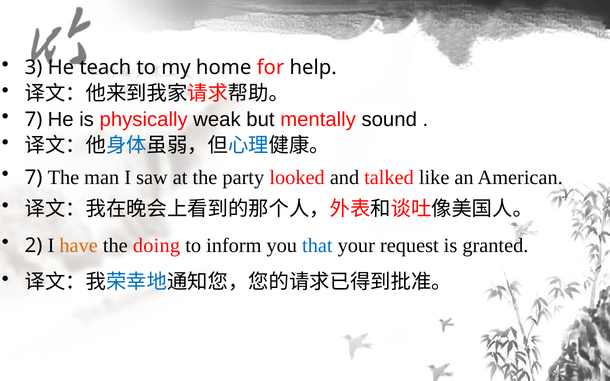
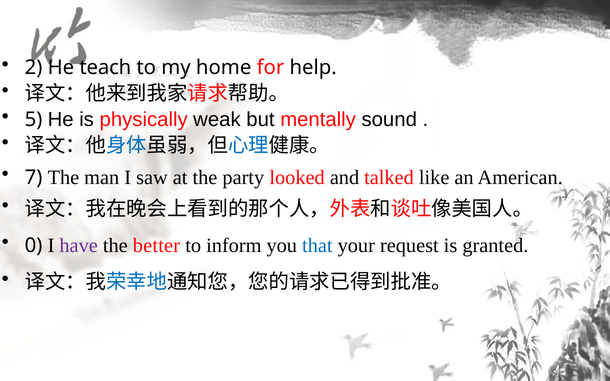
3: 3 -> 2
7 at (34, 119): 7 -> 5
2: 2 -> 0
have colour: orange -> purple
doing: doing -> better
